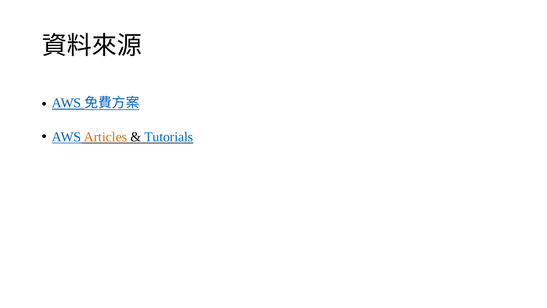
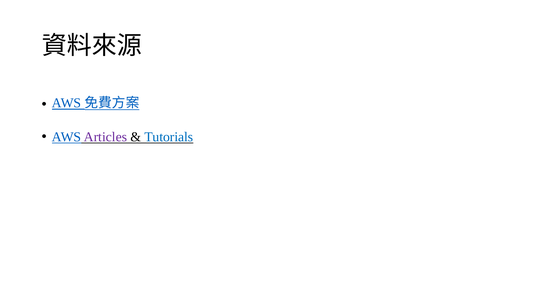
Articles colour: orange -> purple
